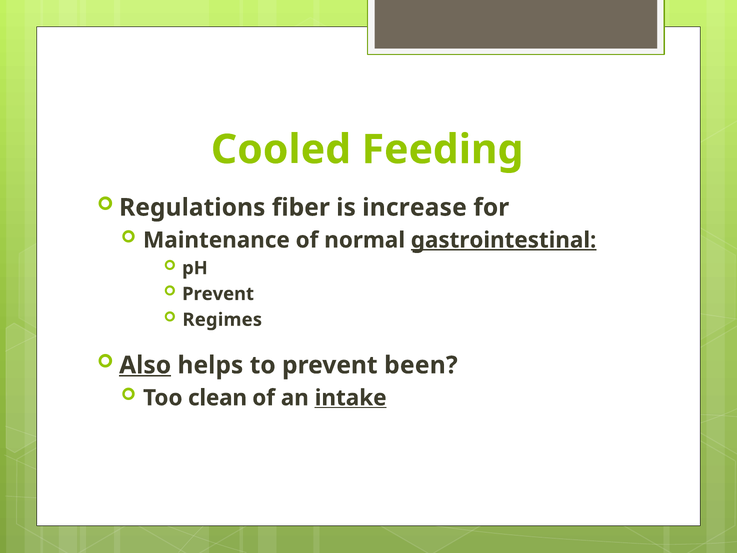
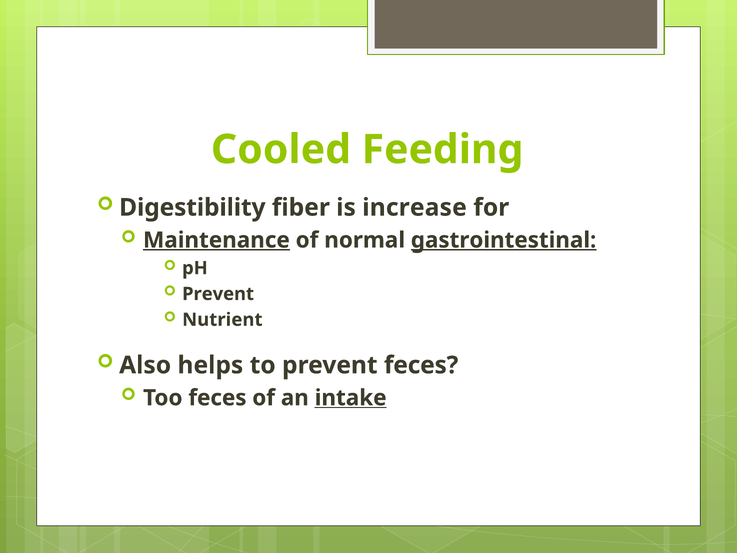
Regulations: Regulations -> Digestibility
Maintenance underline: none -> present
Regimes: Regimes -> Nutrient
Also underline: present -> none
prevent been: been -> feces
Too clean: clean -> feces
